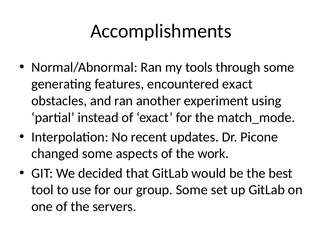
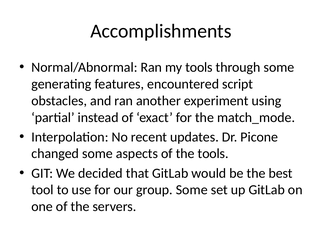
encountered exact: exact -> script
the work: work -> tools
